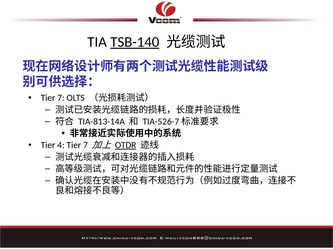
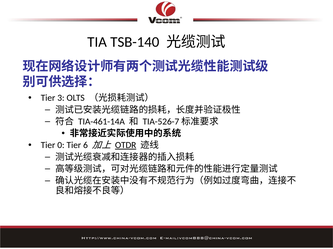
TSB-140 underline: present -> none
7 at (61, 98): 7 -> 3
TIA-813-14A: TIA-813-14A -> TIA-461-14A
4: 4 -> 0
7 at (86, 146): 7 -> 6
